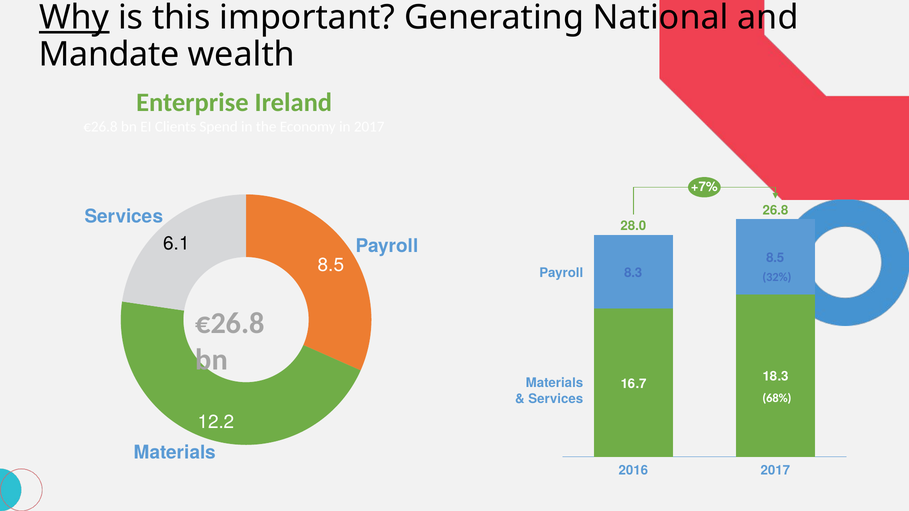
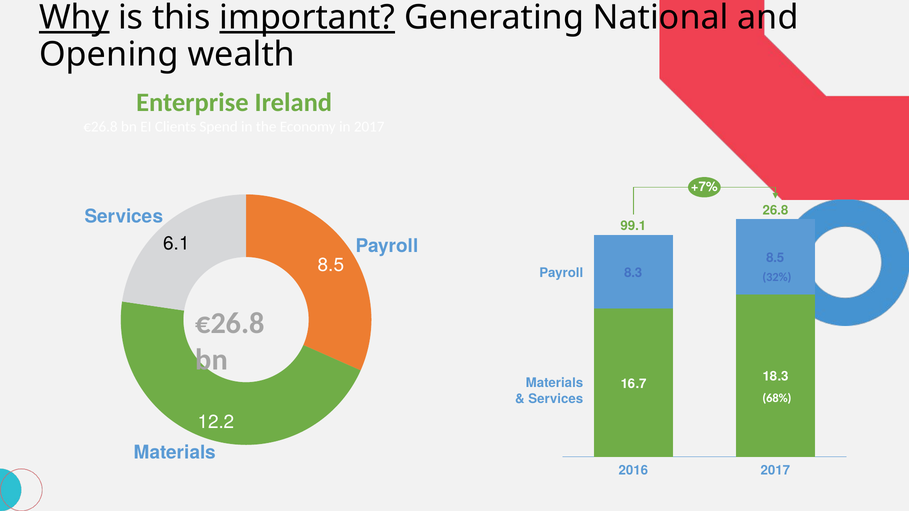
important underline: none -> present
Mandate: Mandate -> Opening
28.0: 28.0 -> 99.1
